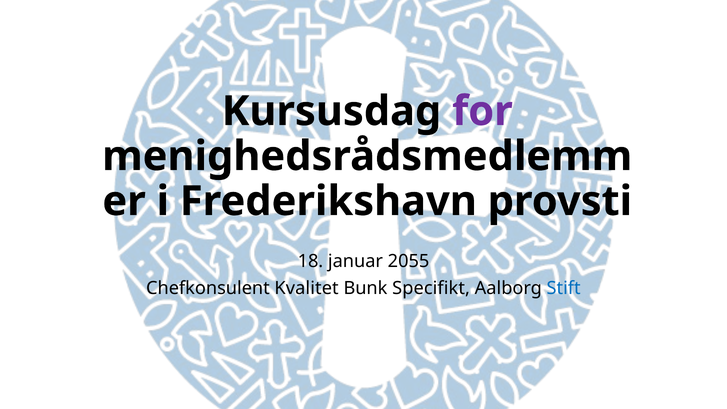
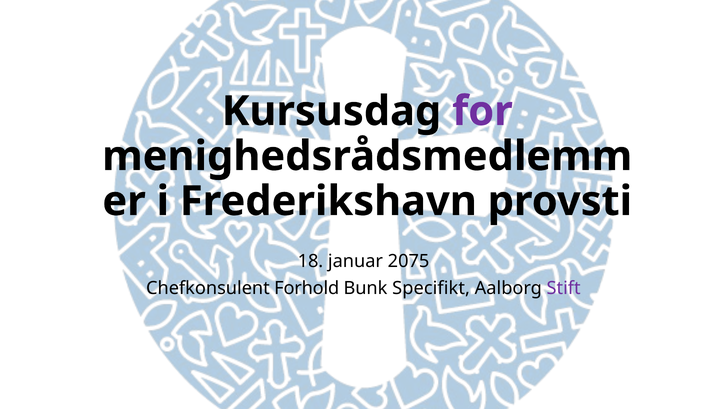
2055: 2055 -> 2075
Kvalitet: Kvalitet -> Forhold
Stift colour: blue -> purple
